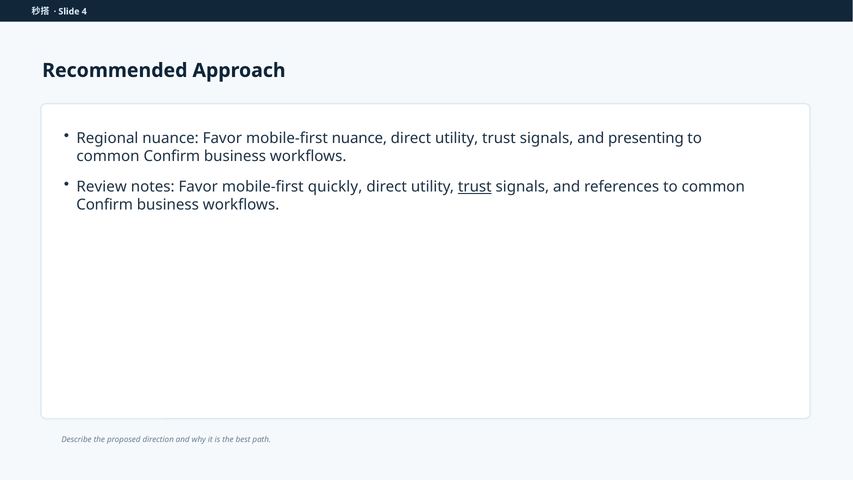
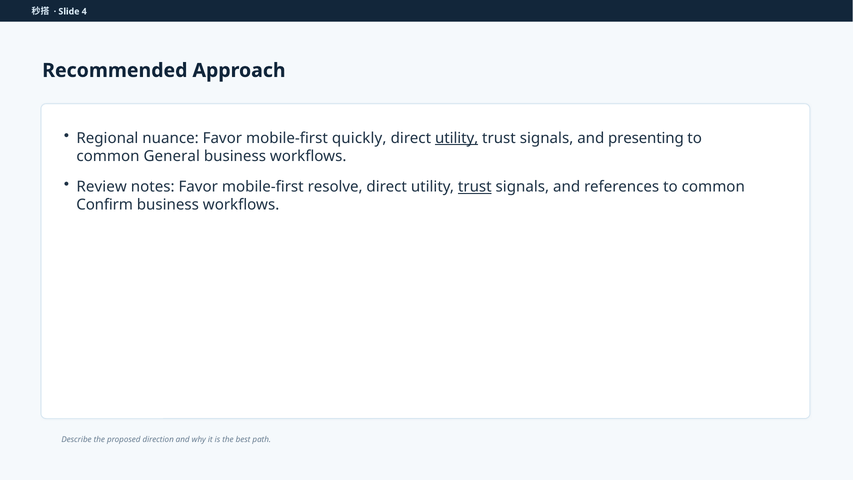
mobile-first nuance: nuance -> quickly
utility at (457, 138) underline: none -> present
Confirm at (172, 156): Confirm -> General
quickly: quickly -> resolve
